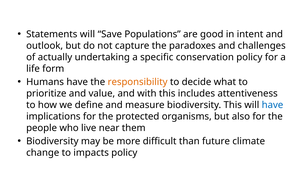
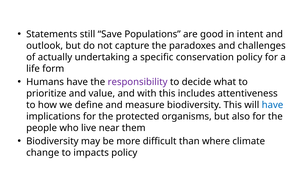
Statements will: will -> still
responsibility colour: orange -> purple
future: future -> where
